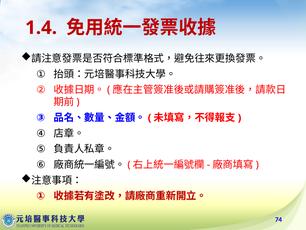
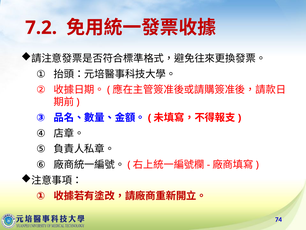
1.4: 1.4 -> 7.2
